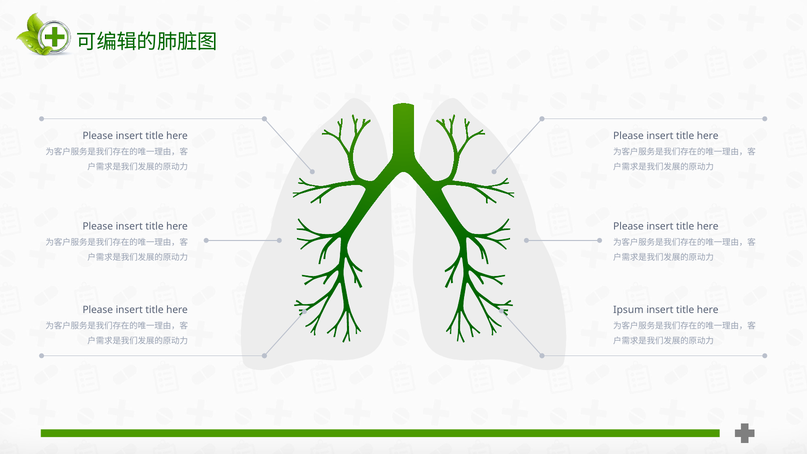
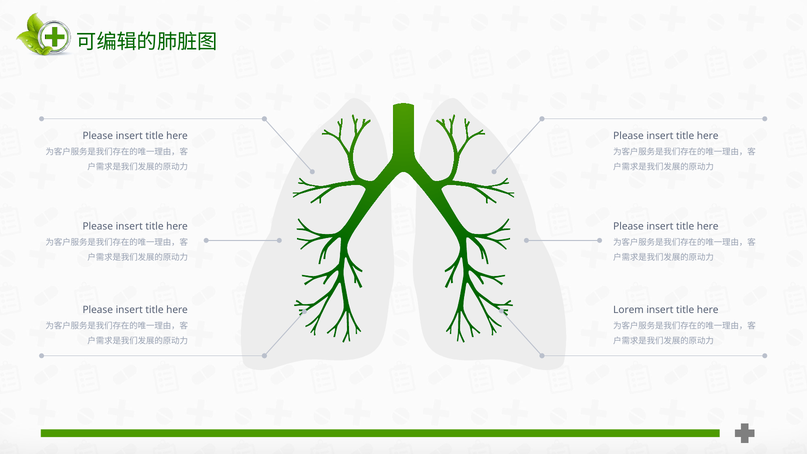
Ipsum: Ipsum -> Lorem
